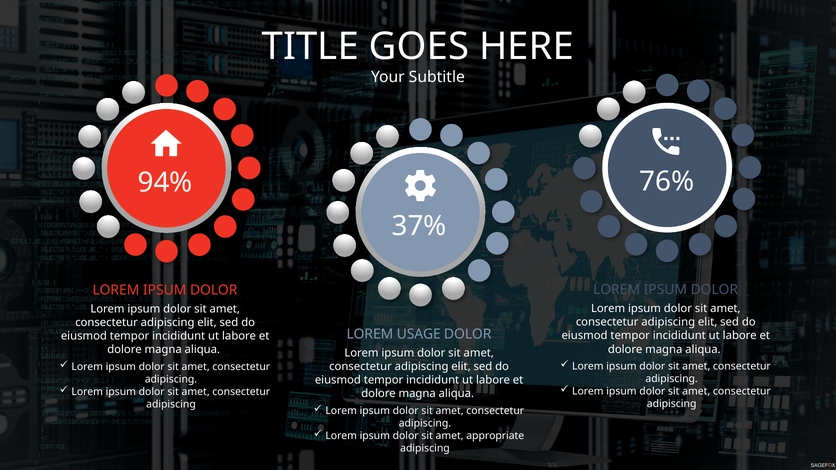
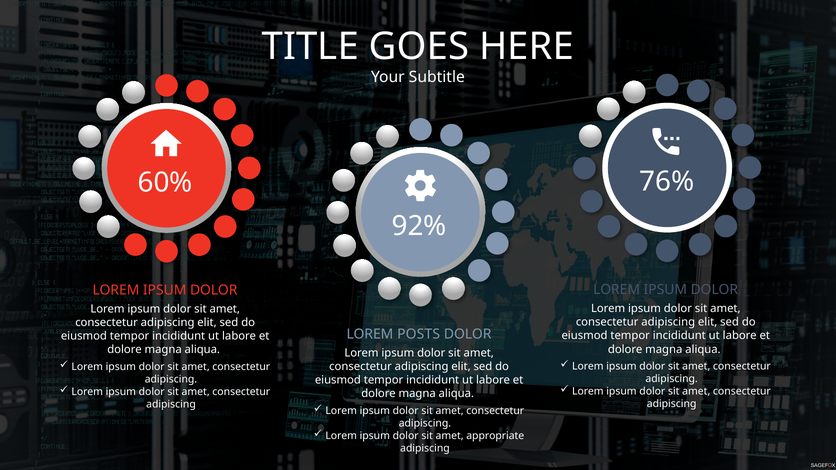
94%: 94% -> 60%
37%: 37% -> 92%
USAGE: USAGE -> POSTS
